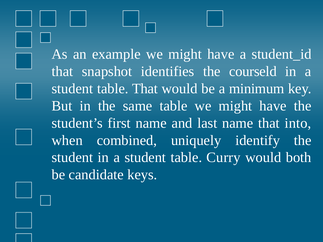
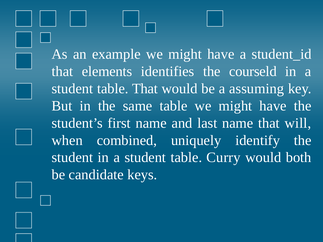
snapshot: snapshot -> elements
minimum: minimum -> assuming
into: into -> will
